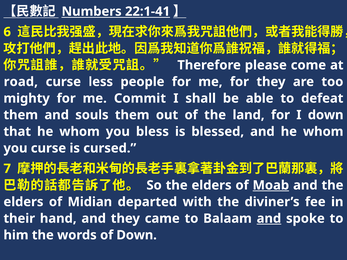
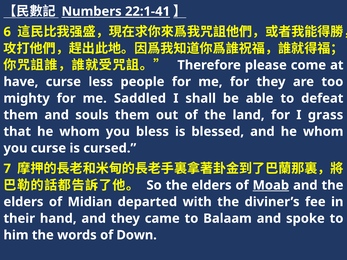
road: road -> have
Commit: Commit -> Saddled
I down: down -> grass
and at (269, 219) underline: present -> none
